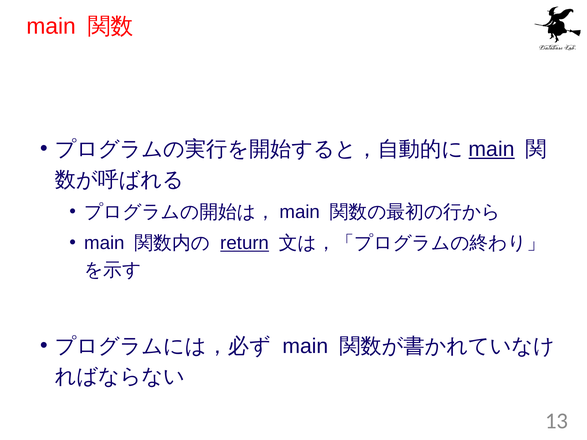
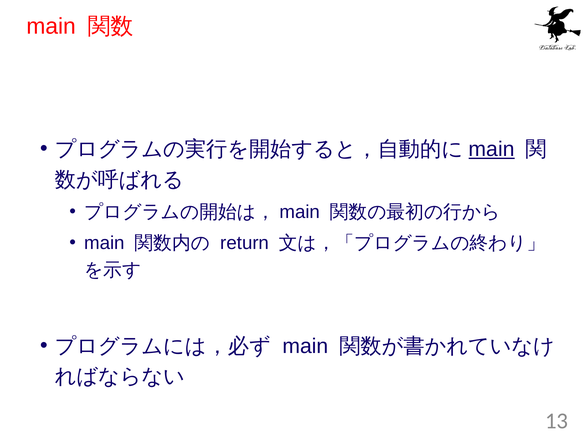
return underline: present -> none
